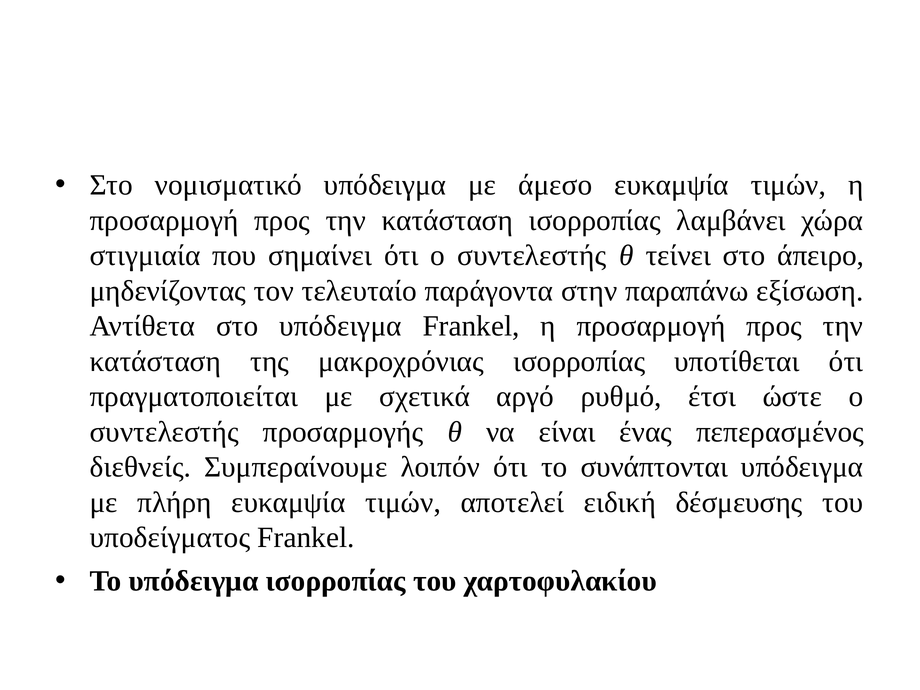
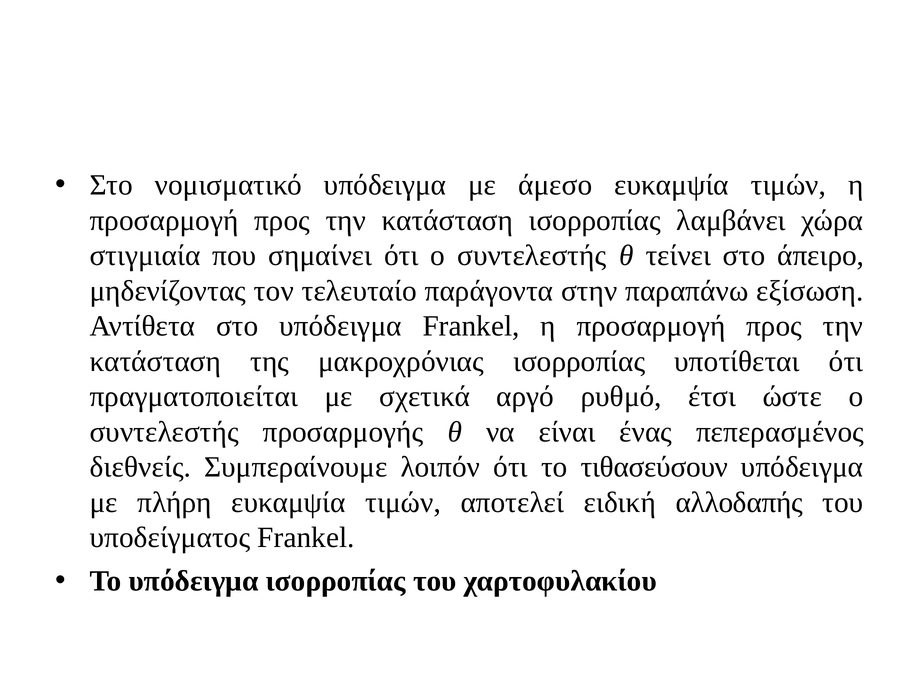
συνάπτονται: συνάπτονται -> τιθασεύσουν
δέσμευσης: δέσμευσης -> αλλοδαπής
